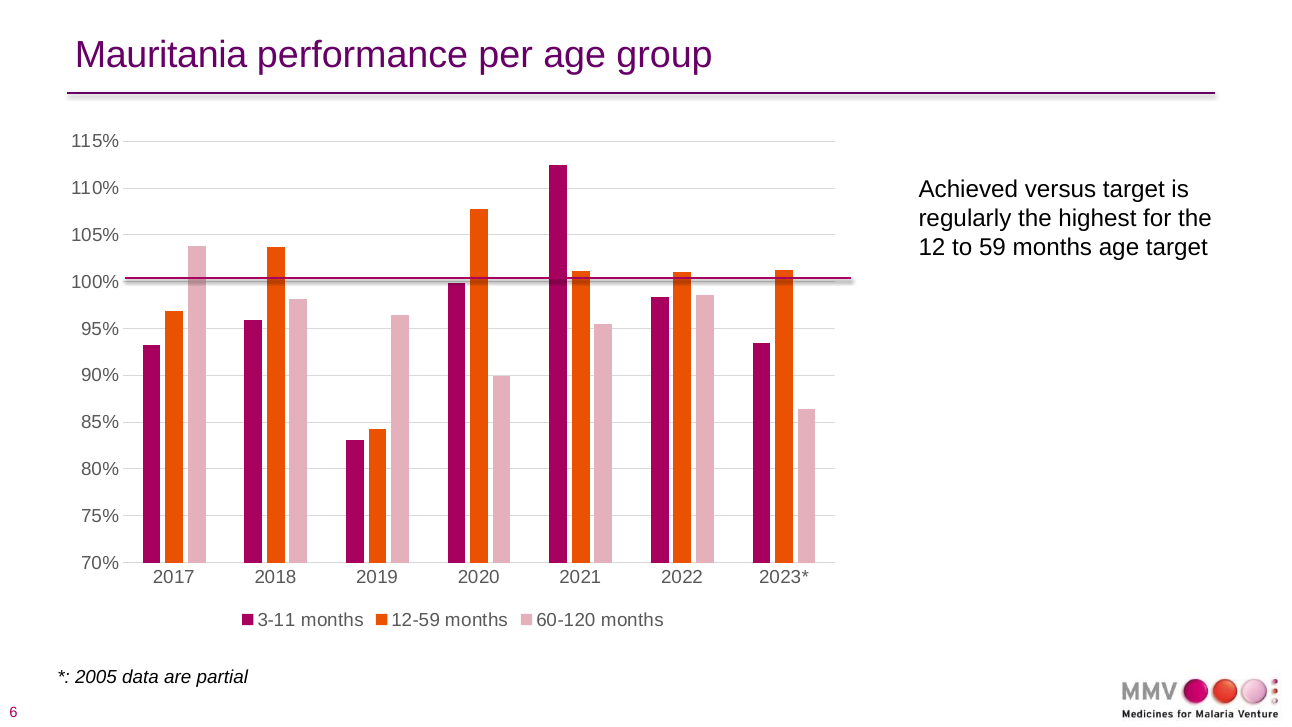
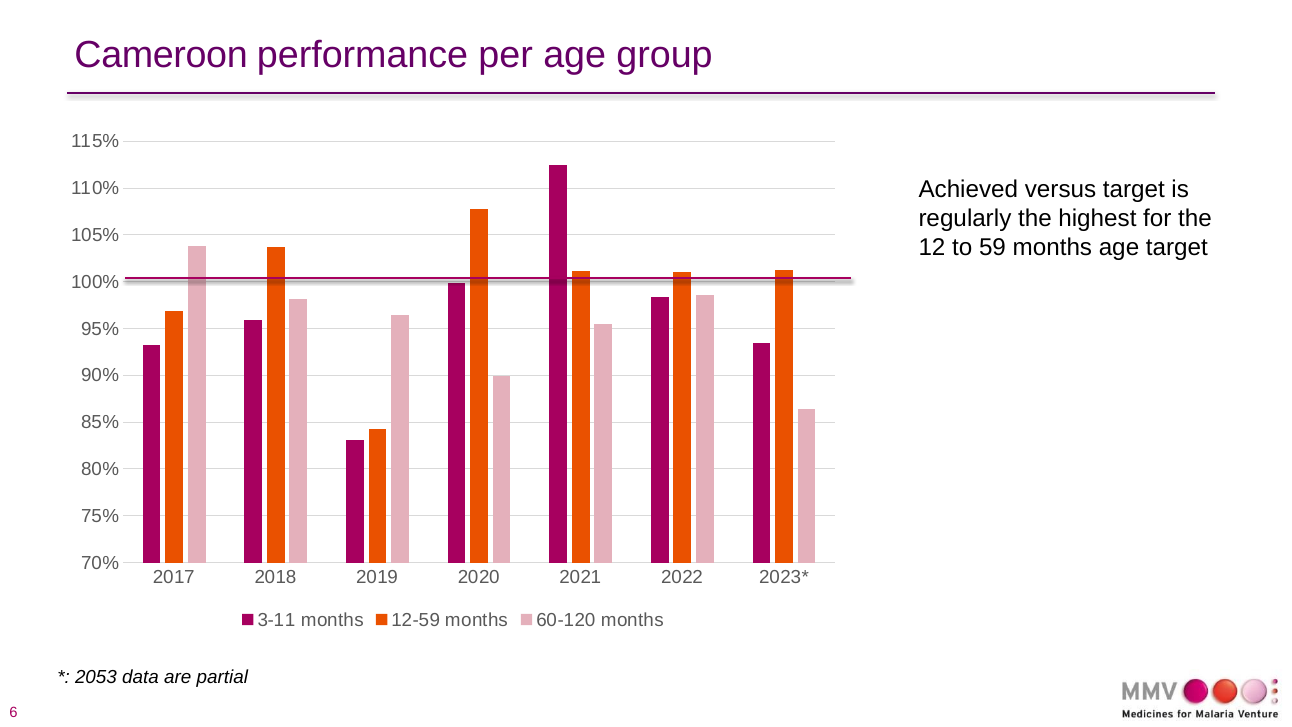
Mauritania: Mauritania -> Cameroon
2005: 2005 -> 2053
